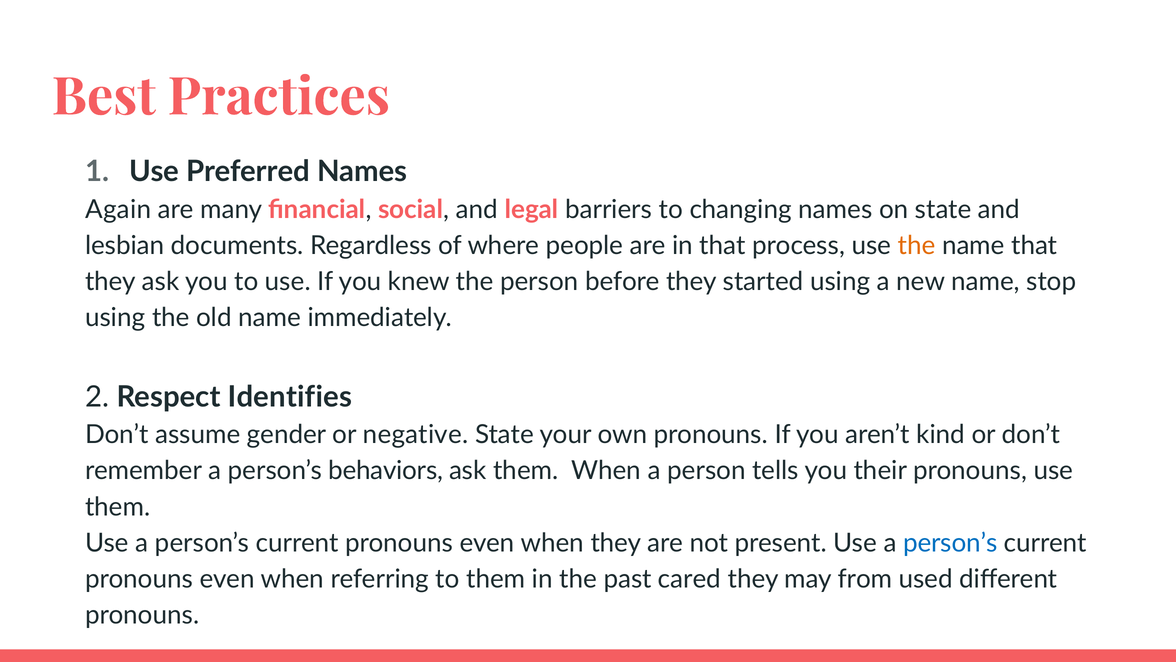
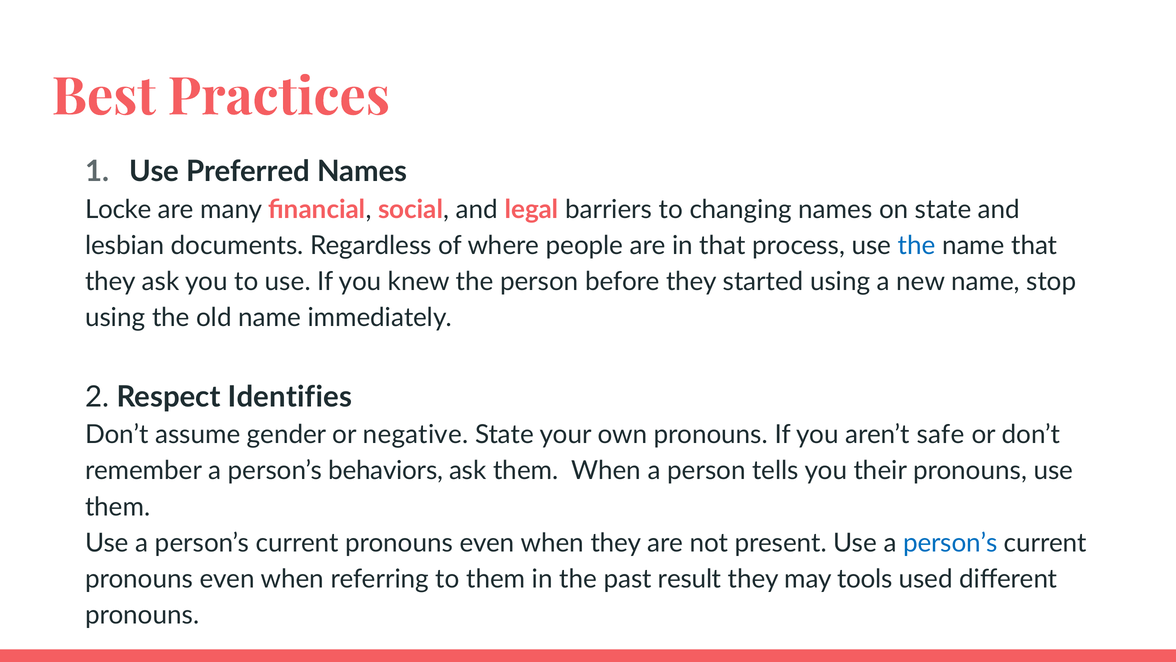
Again: Again -> Locke
the at (917, 245) colour: orange -> blue
kind: kind -> safe
cared: cared -> result
from: from -> tools
